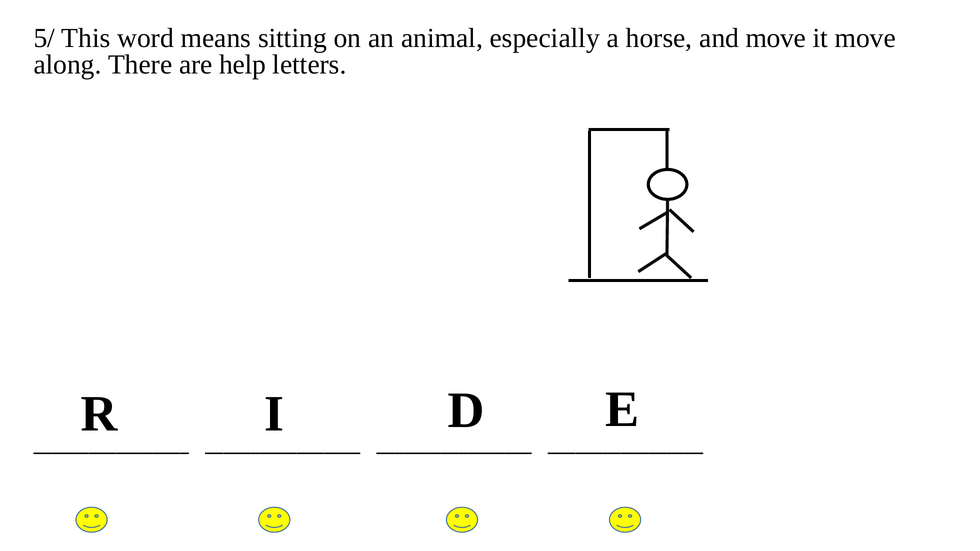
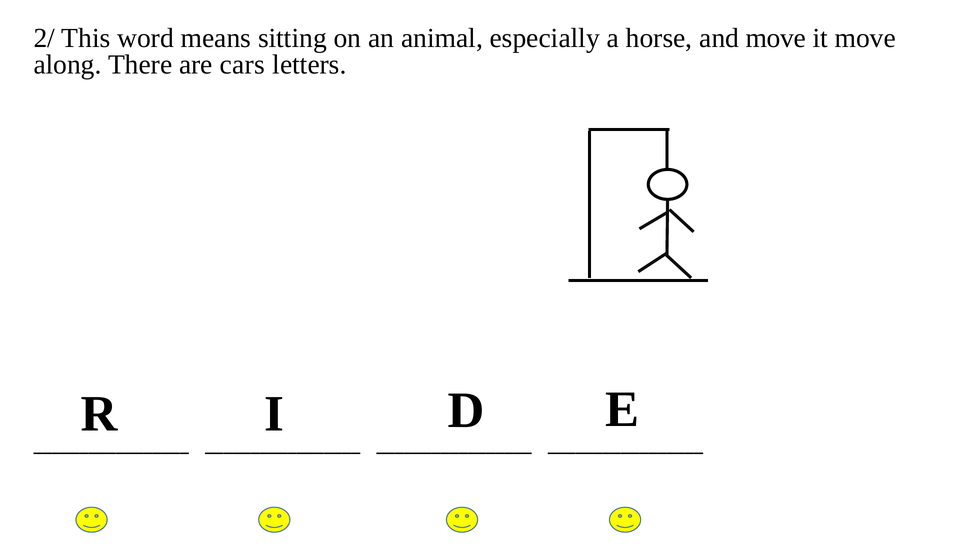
5/: 5/ -> 2/
help: help -> cars
